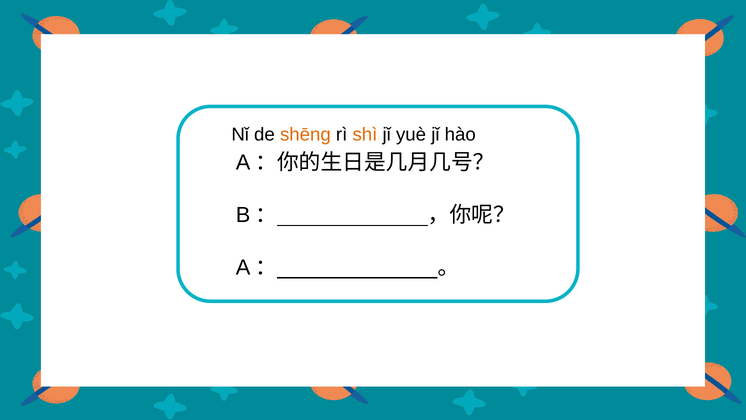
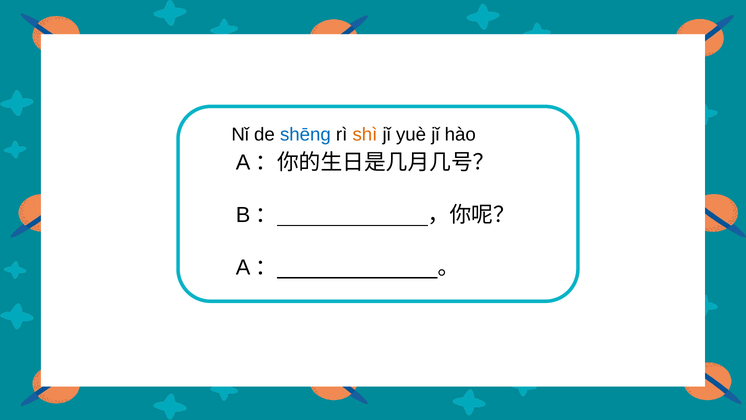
shēng colour: orange -> blue
